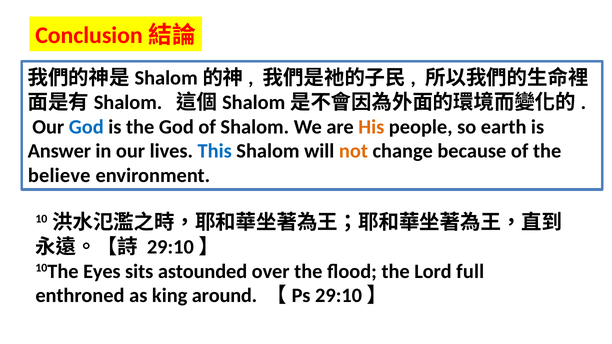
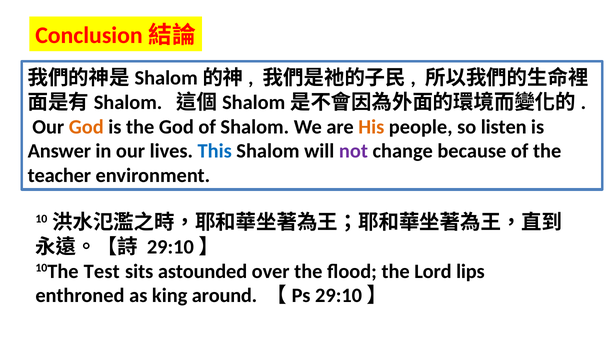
God at (86, 127) colour: blue -> orange
earth: earth -> listen
not colour: orange -> purple
believe: believe -> teacher
Eyes: Eyes -> Test
full: full -> lips
